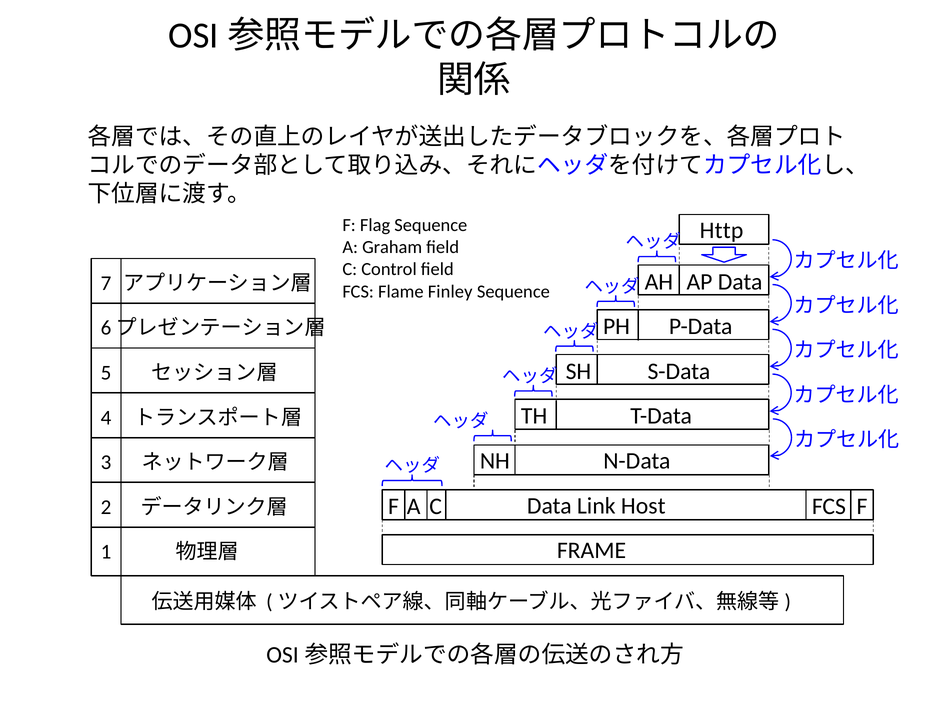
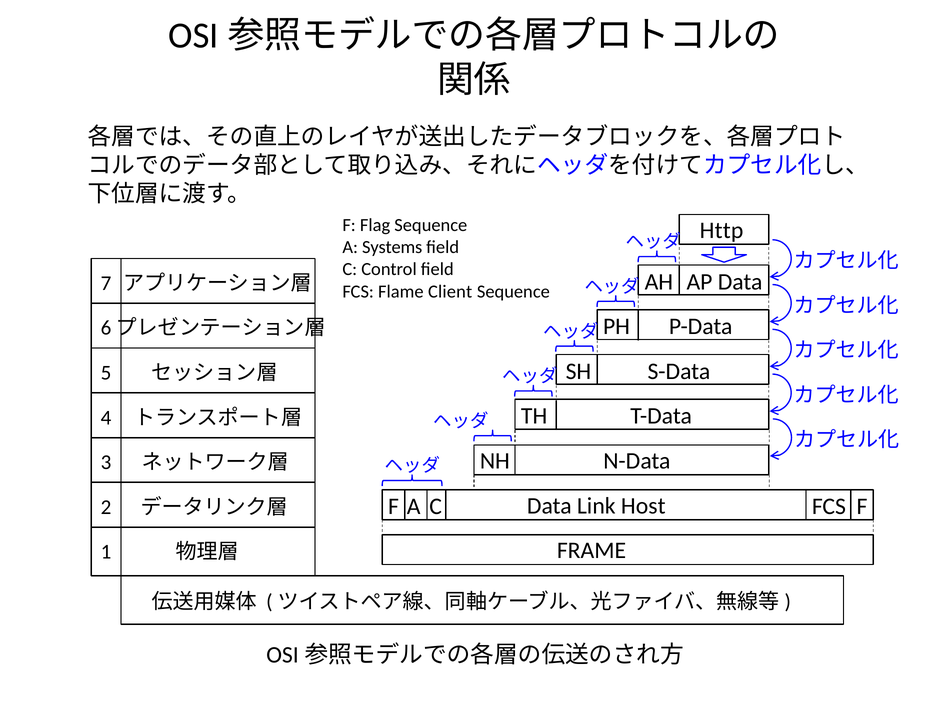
Graham: Graham -> Systems
Finley: Finley -> Client
